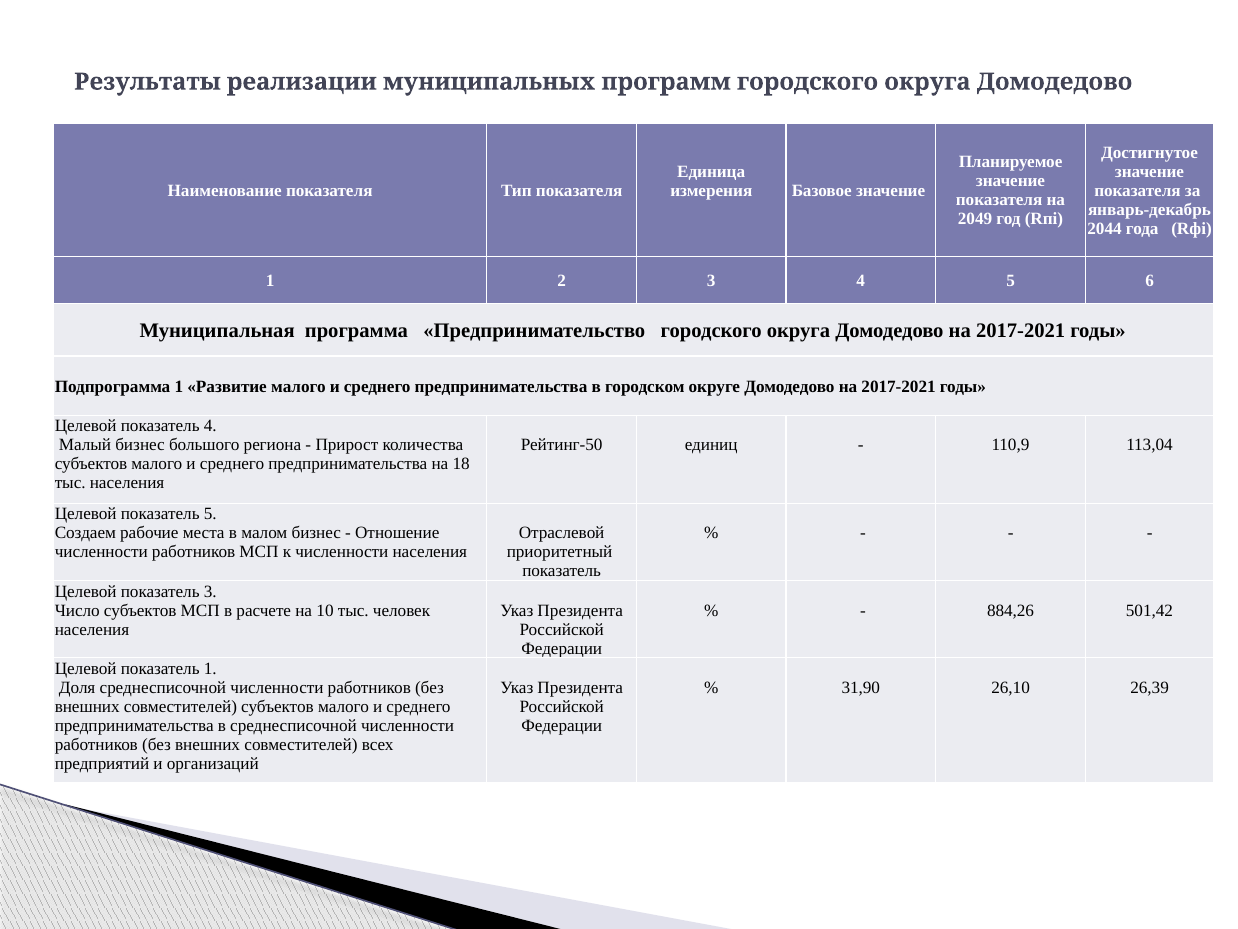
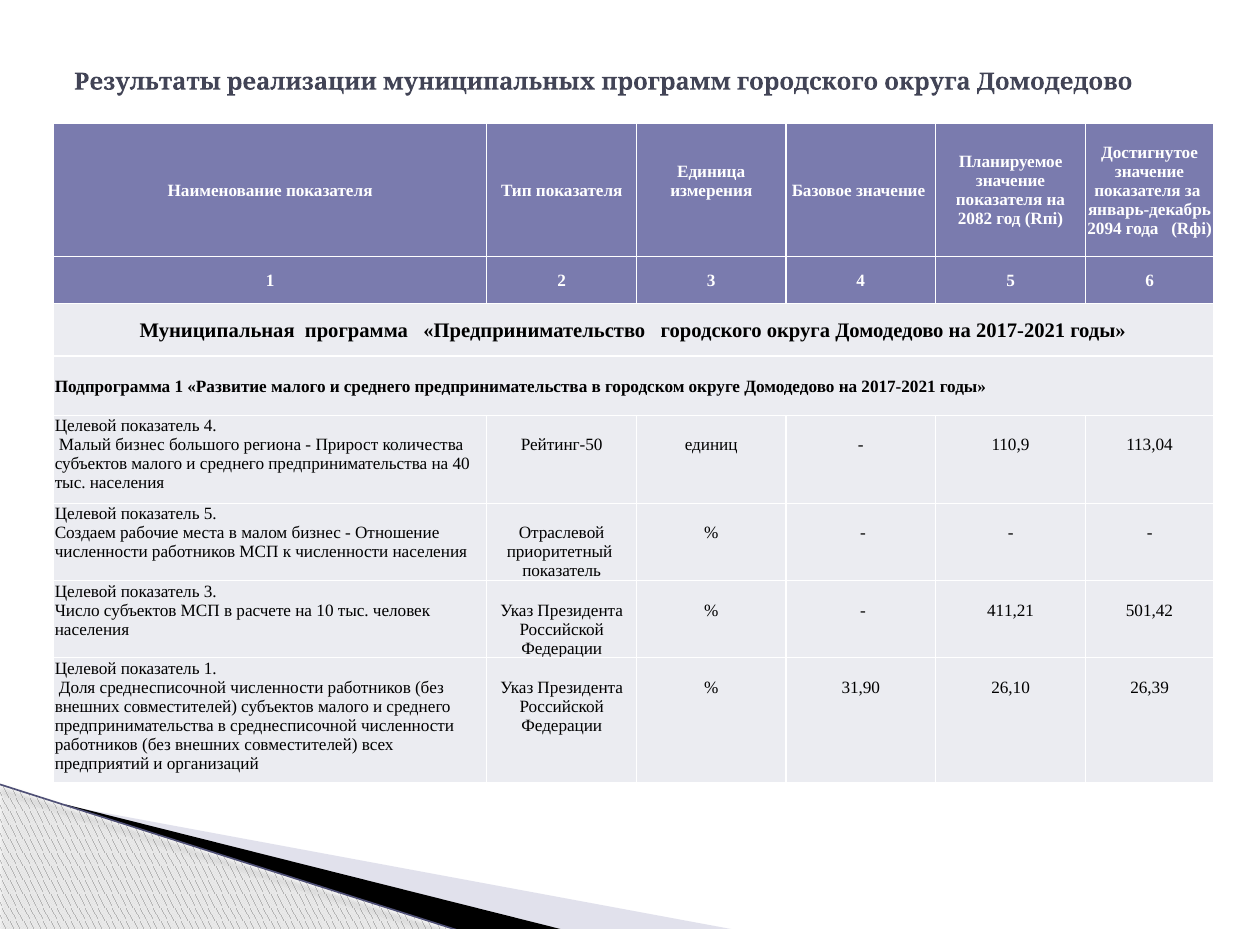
2049: 2049 -> 2082
2044: 2044 -> 2094
18: 18 -> 40
884,26: 884,26 -> 411,21
